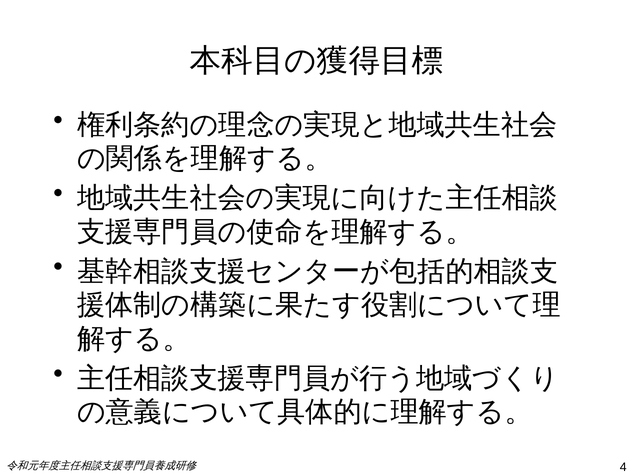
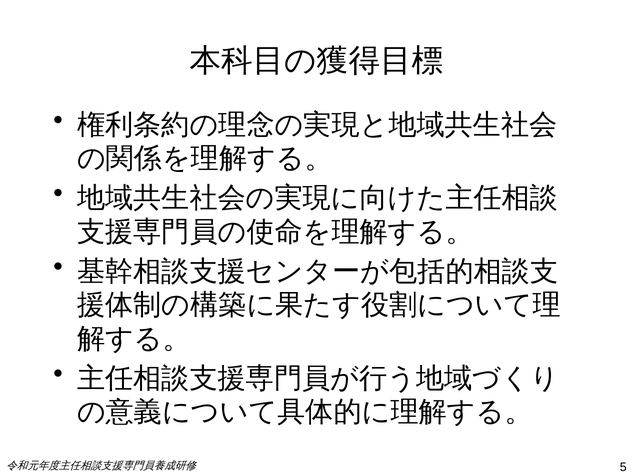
4: 4 -> 5
